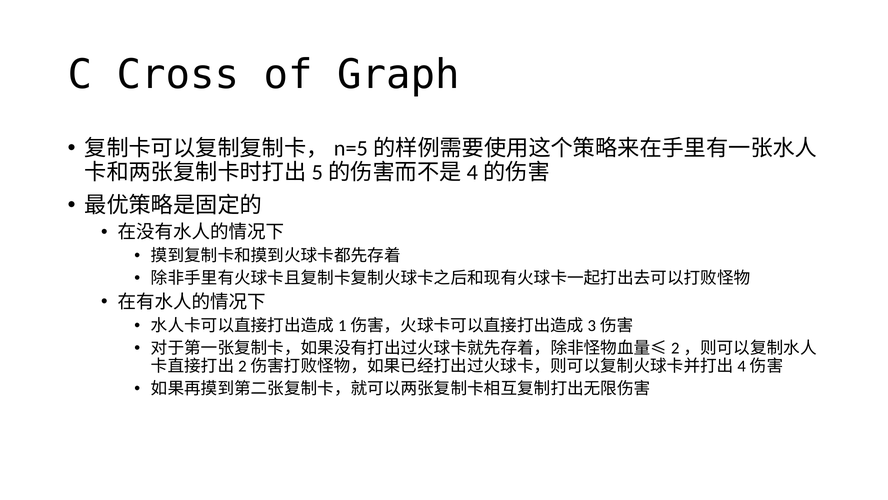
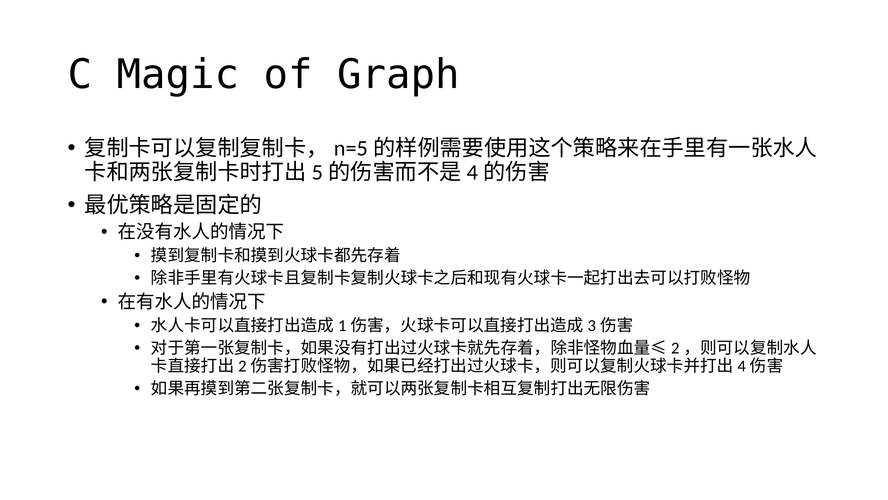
Cross: Cross -> Magic
